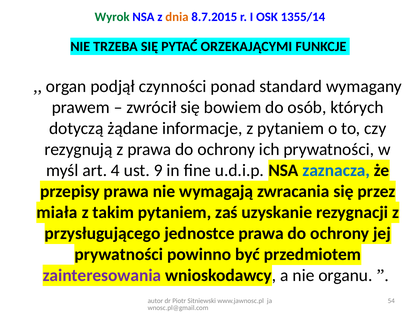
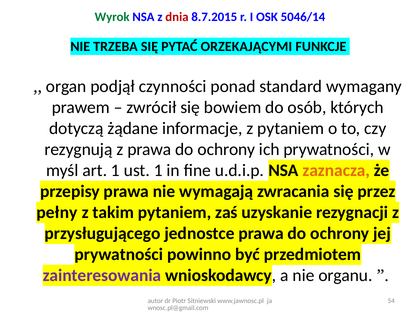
dnia colour: orange -> red
1355/14: 1355/14 -> 5046/14
art 4: 4 -> 1
ust 9: 9 -> 1
zaznacza colour: blue -> orange
miała: miała -> pełny
